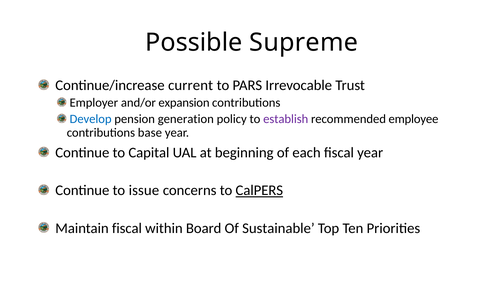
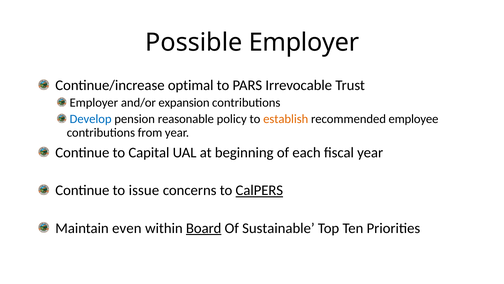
Possible Supreme: Supreme -> Employer
current: current -> optimal
generation: generation -> reasonable
establish colour: purple -> orange
base: base -> from
Maintain fiscal: fiscal -> even
Board underline: none -> present
